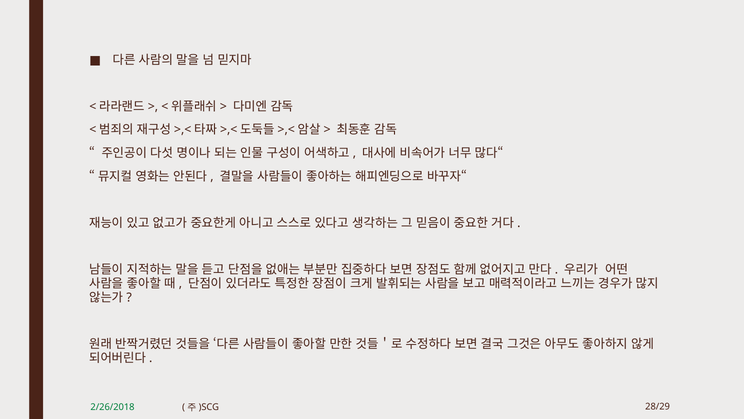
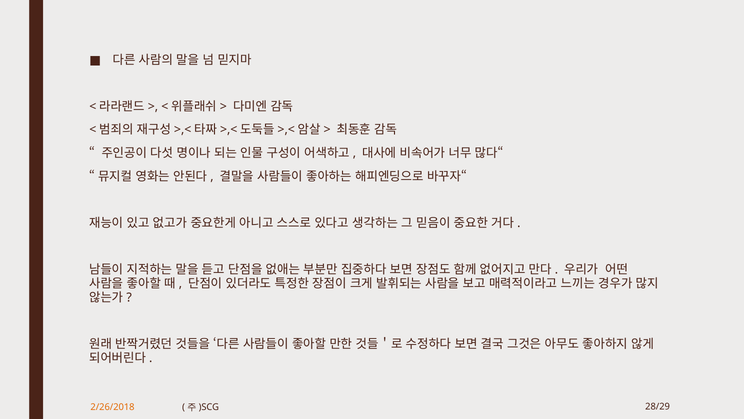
2/26/2018 colour: green -> orange
